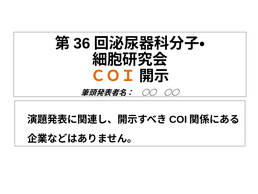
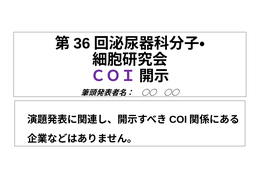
ＣＯＩ colour: orange -> purple
